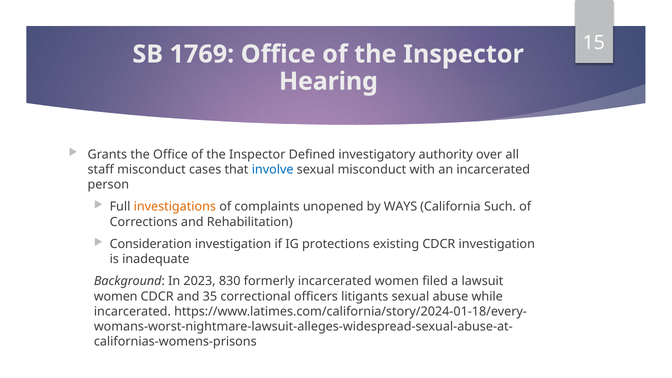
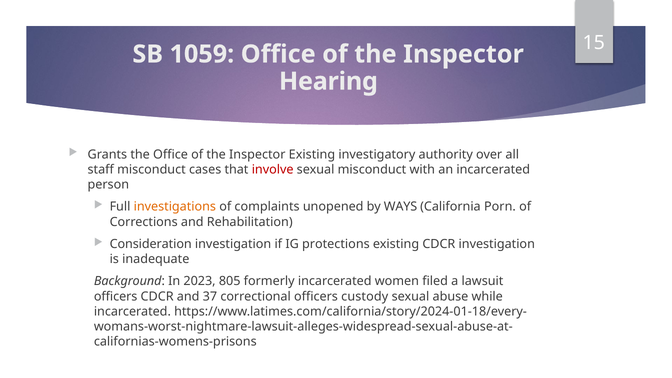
1769: 1769 -> 1059
Inspector Defined: Defined -> Existing
involve colour: blue -> red
Such: Such -> Porn
830: 830 -> 805
women at (116, 296): women -> officers
35: 35 -> 37
litigants: litigants -> custody
